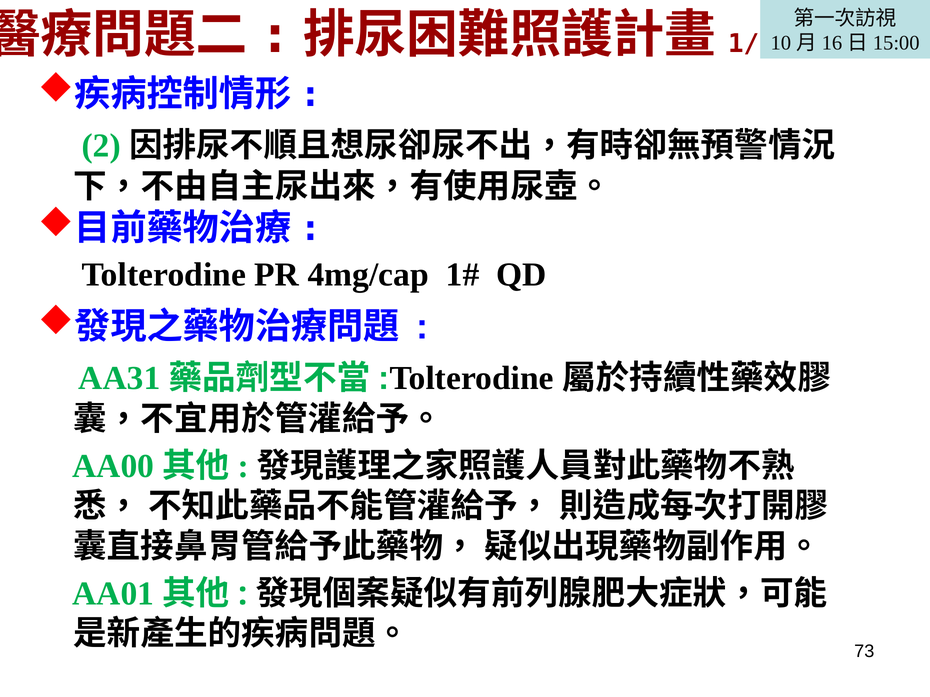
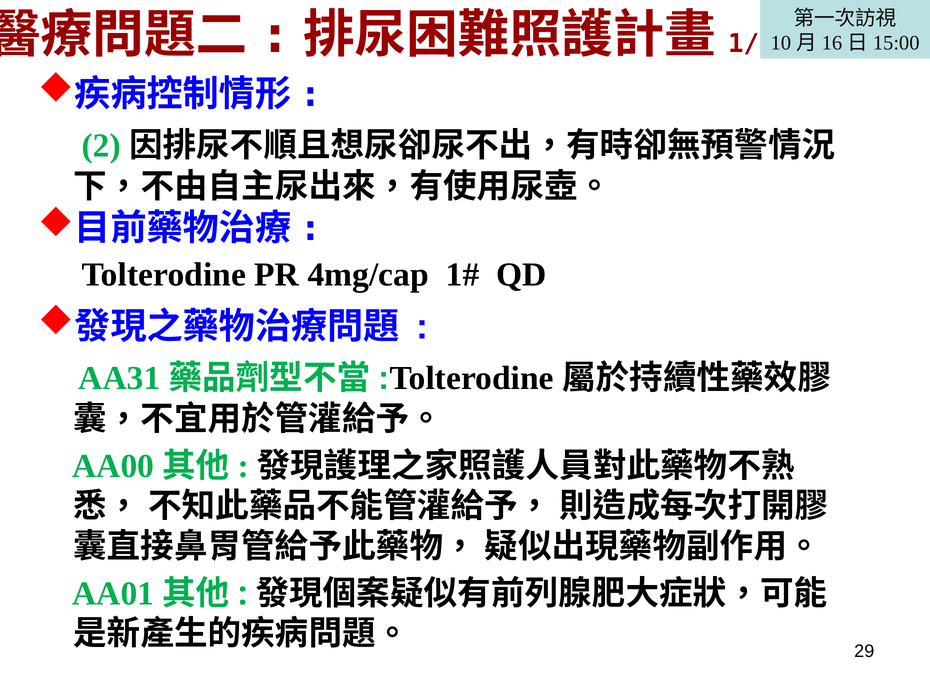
73: 73 -> 29
